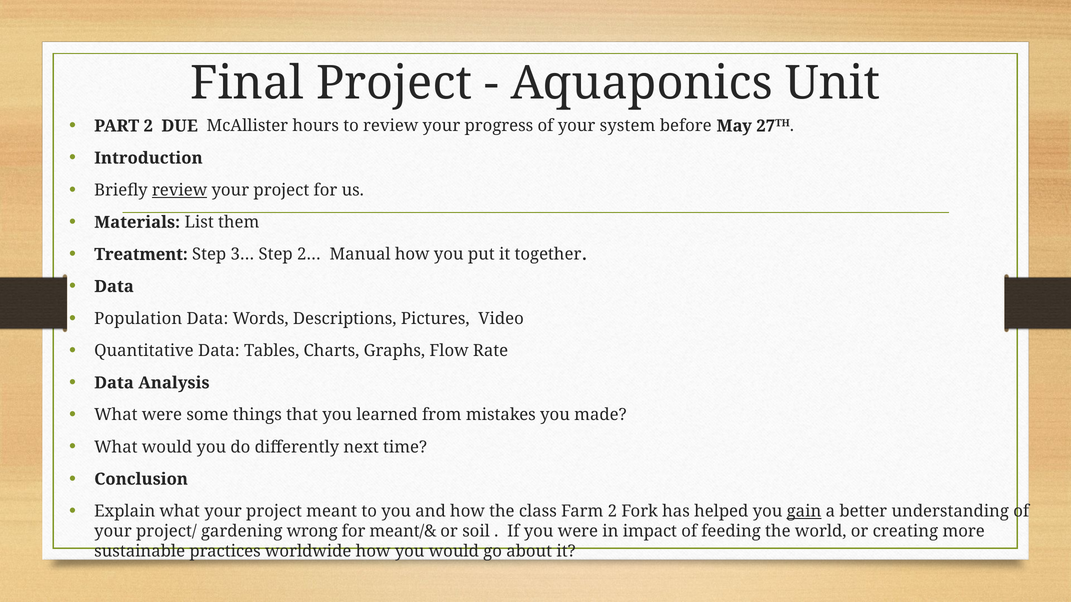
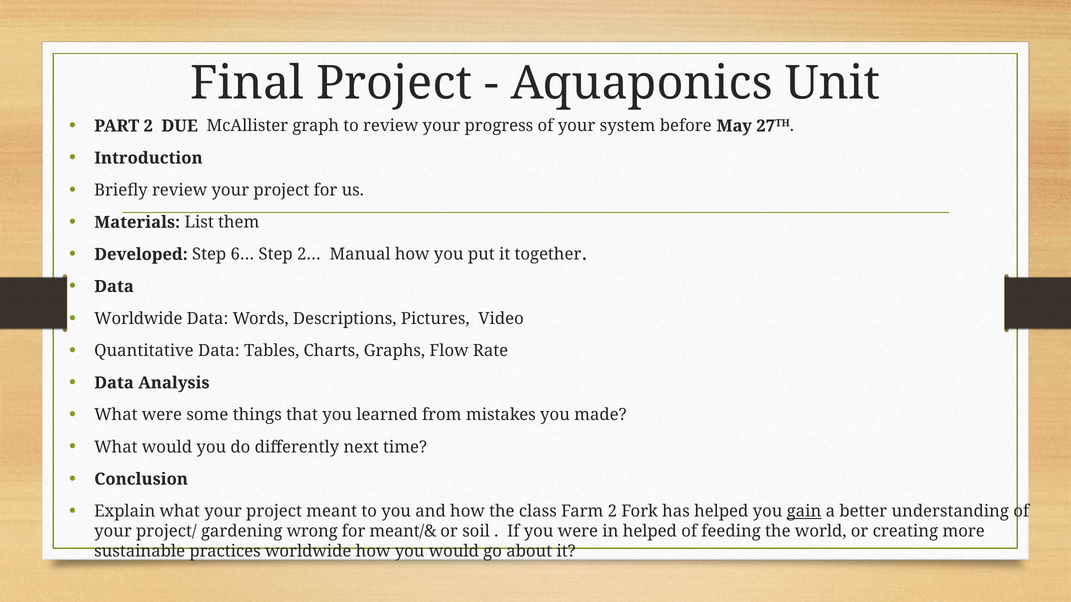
hours: hours -> graph
review at (180, 190) underline: present -> none
Treatment: Treatment -> Developed
3…: 3… -> 6…
Population at (138, 319): Population -> Worldwide
in impact: impact -> helped
